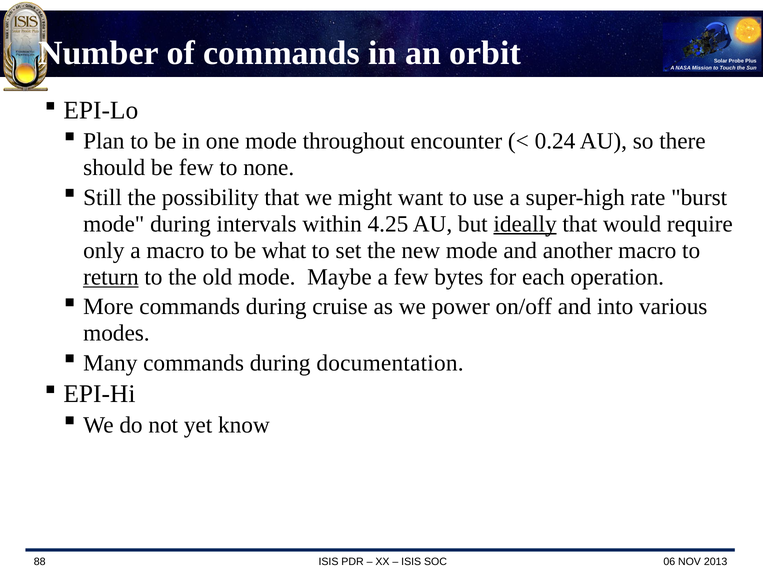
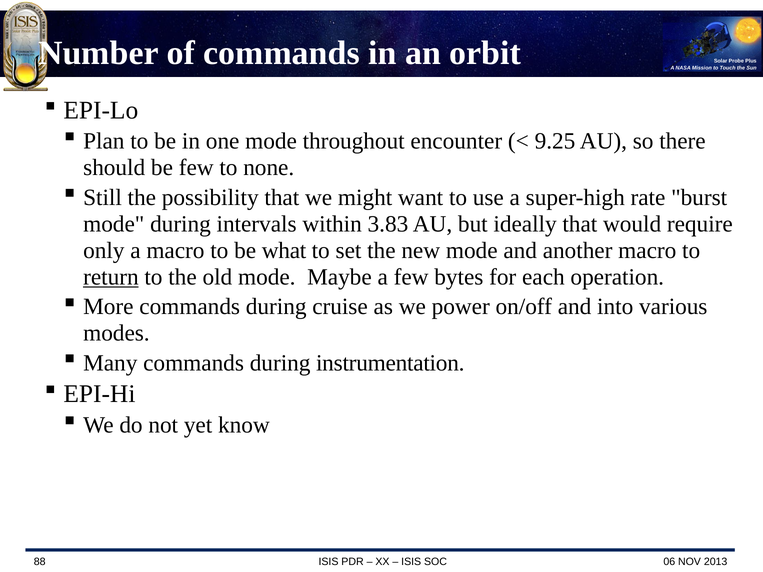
0.24: 0.24 -> 9.25
4.25: 4.25 -> 3.83
ideally underline: present -> none
documentation: documentation -> instrumentation
